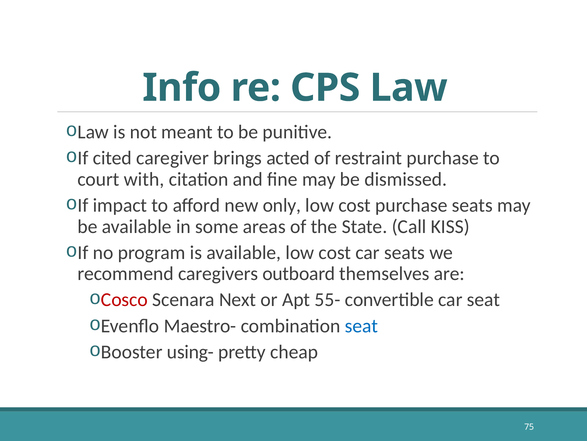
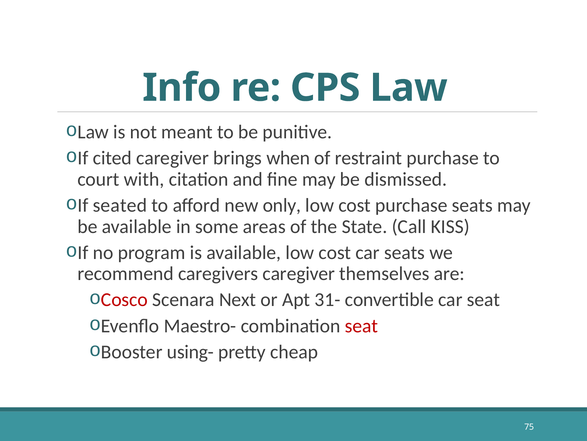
acted: acted -> when
impact: impact -> seated
caregivers outboard: outboard -> caregiver
55-: 55- -> 31-
seat at (361, 325) colour: blue -> red
